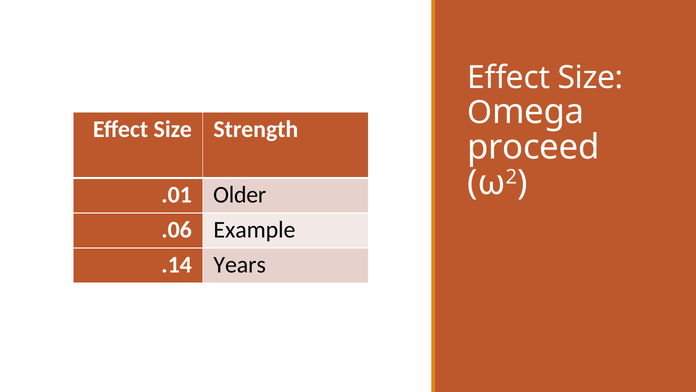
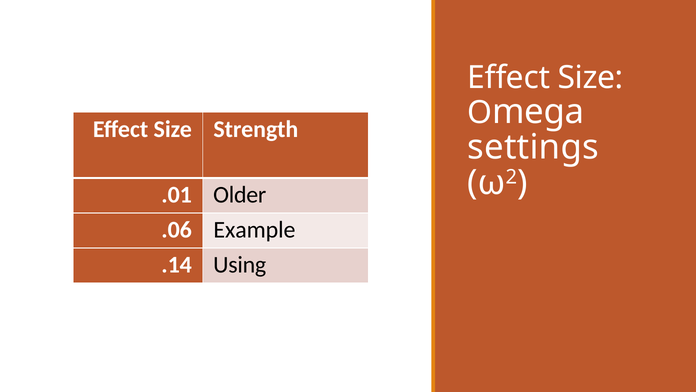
proceed: proceed -> settings
Years: Years -> Using
